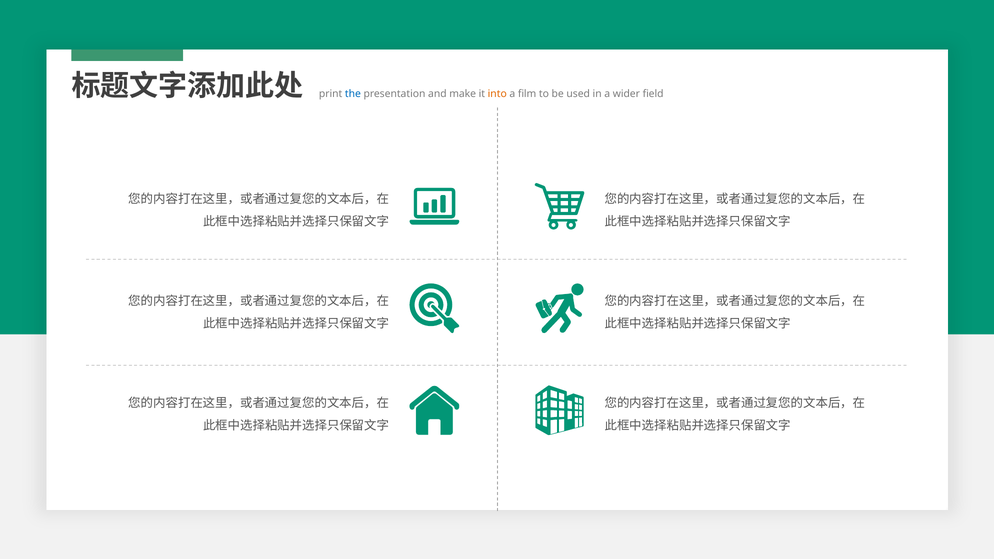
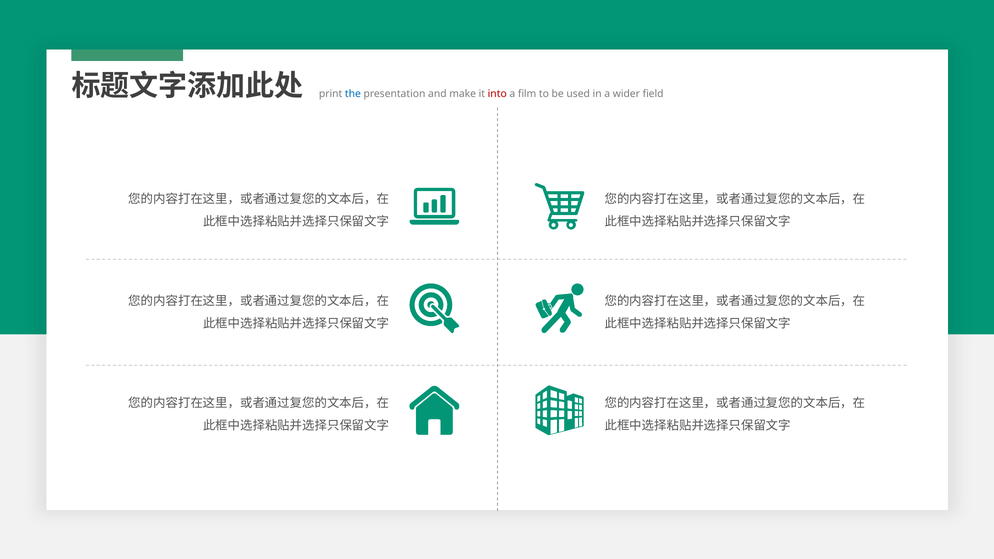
into colour: orange -> red
